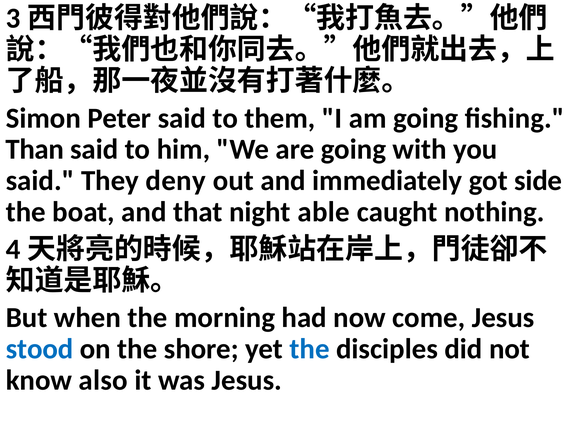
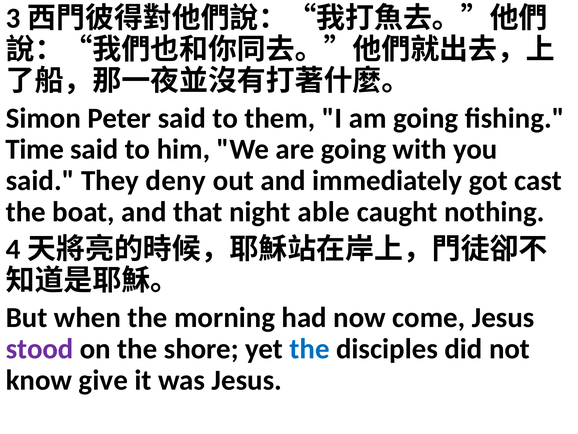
Than: Than -> Time
side: side -> cast
stood colour: blue -> purple
also: also -> give
